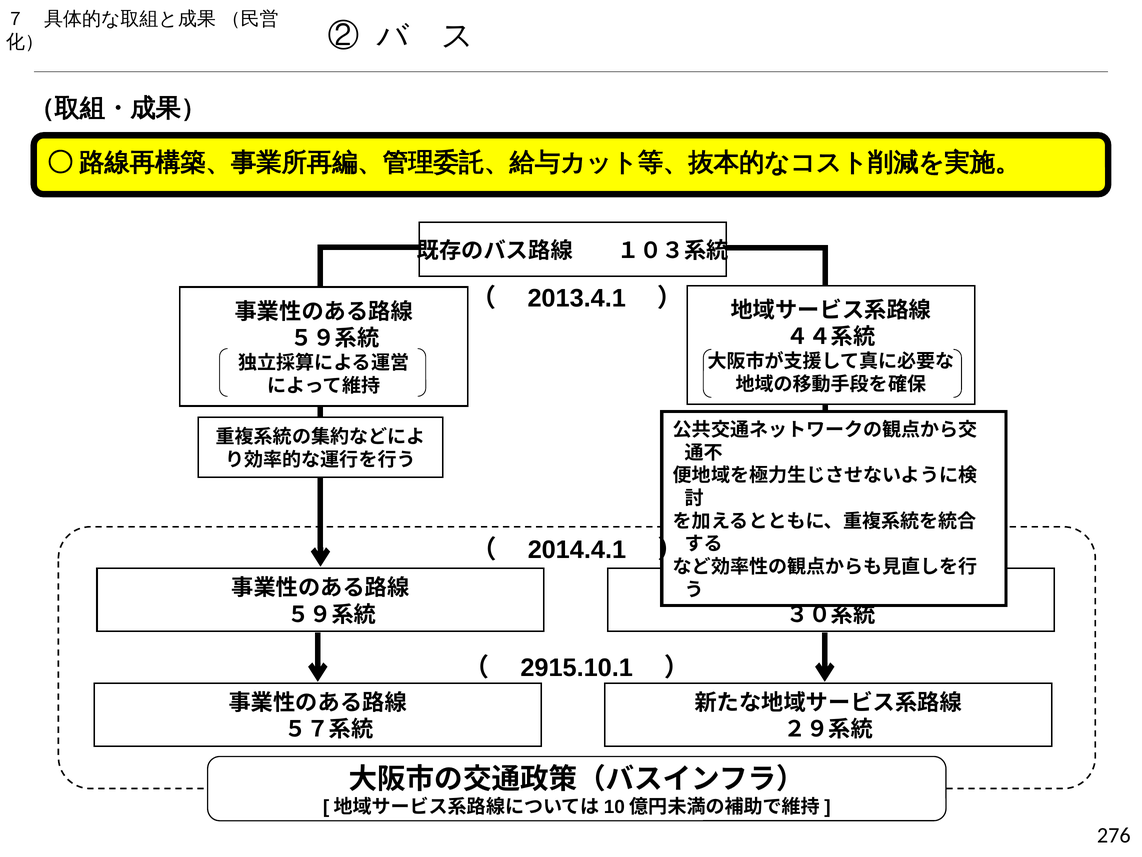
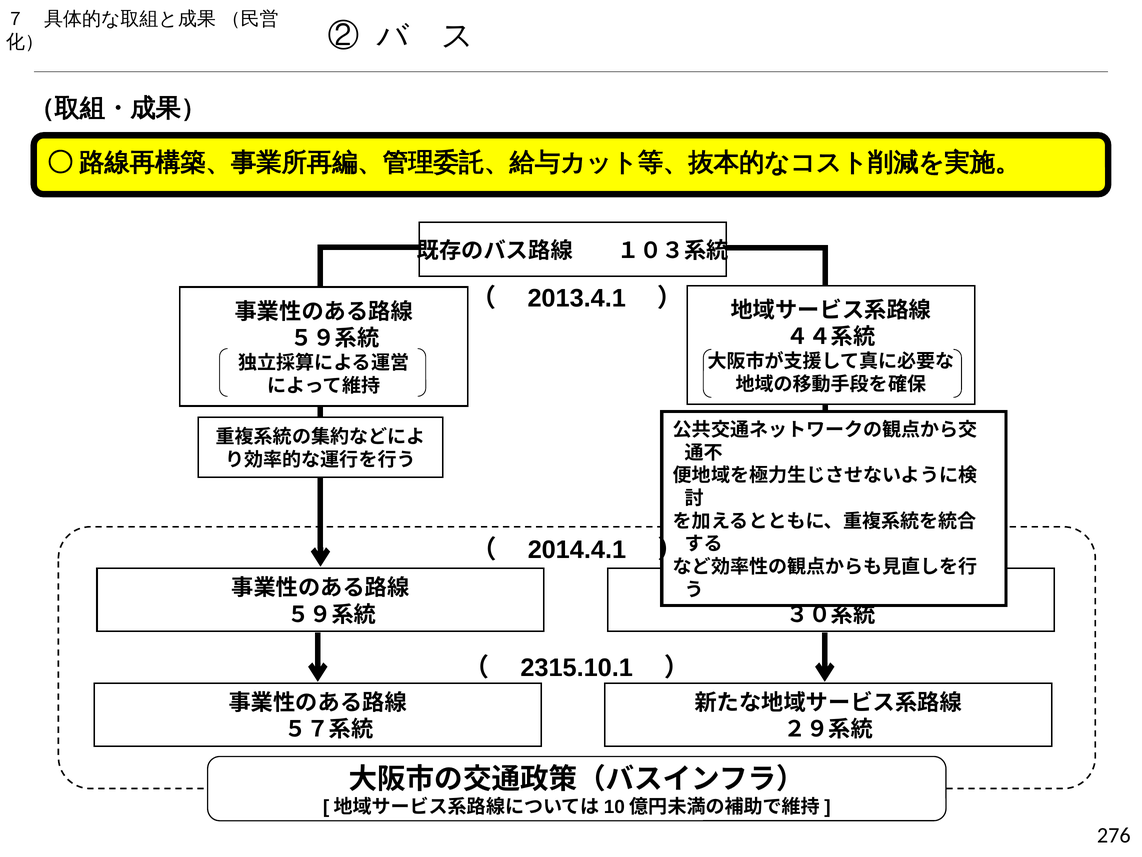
2915.10.1: 2915.10.1 -> 2315.10.1
